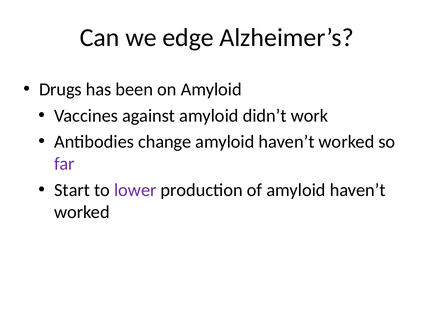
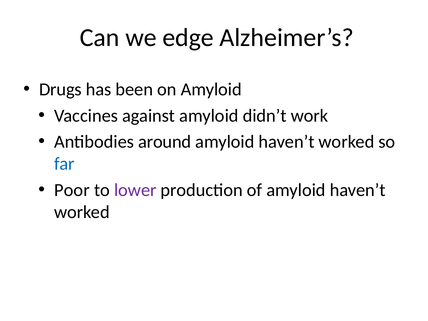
change: change -> around
far colour: purple -> blue
Start: Start -> Poor
